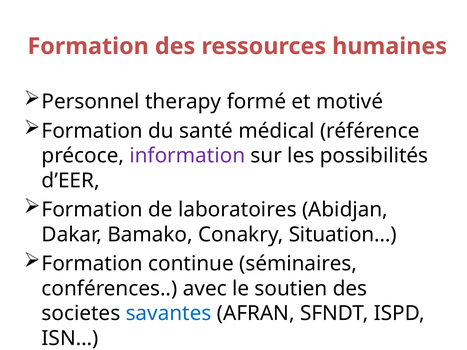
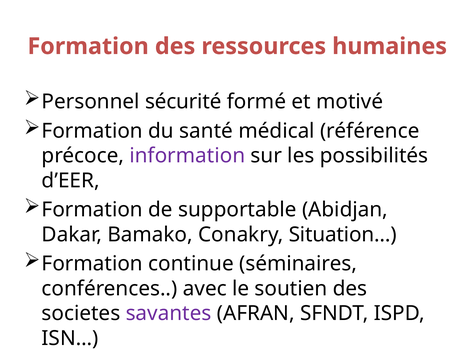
therapy: therapy -> sécurité
laboratoires: laboratoires -> supportable
savantes colour: blue -> purple
